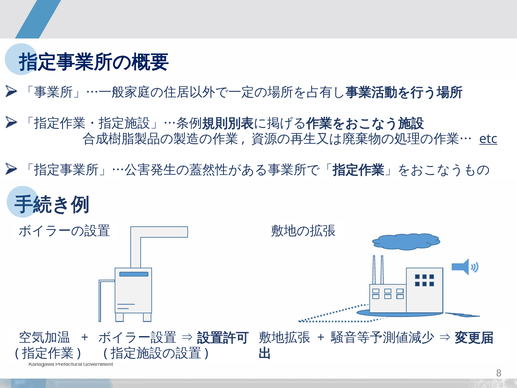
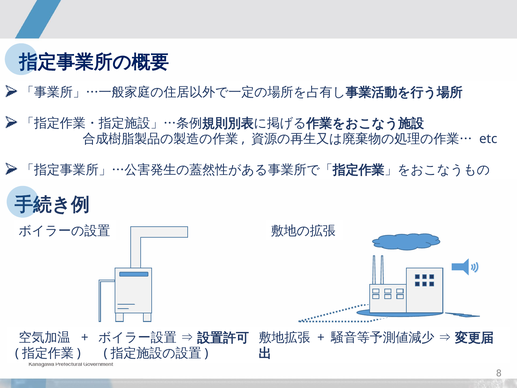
etc underline: present -> none
